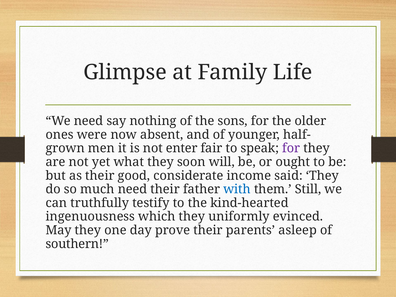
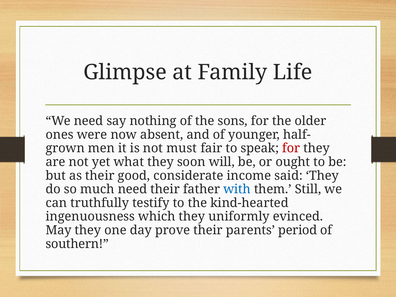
enter: enter -> must
for at (291, 148) colour: purple -> red
asleep: asleep -> period
